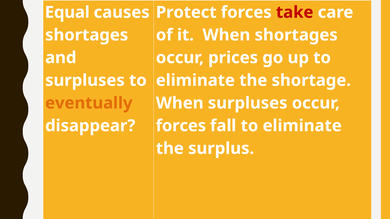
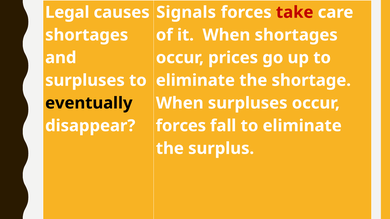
Equal: Equal -> Legal
Protect: Protect -> Signals
eventually colour: orange -> black
